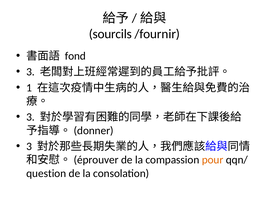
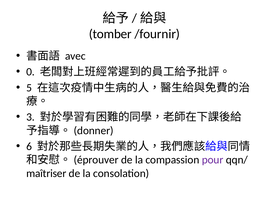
sourcils: sourcils -> tomber
fond: fond -> avec
3 at (30, 72): 3 -> 0
1: 1 -> 5
3 at (29, 146): 3 -> 6
pour colour: orange -> purple
question: question -> maîtriser
